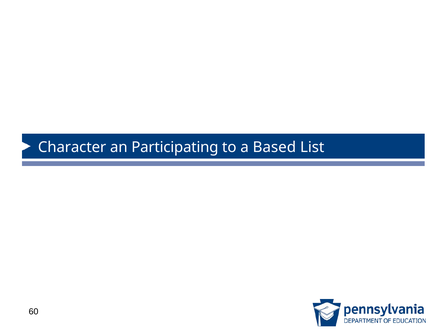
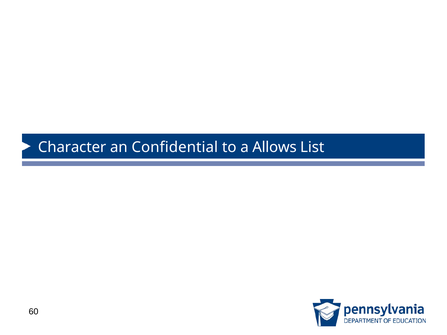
Participating: Participating -> Confidential
Based: Based -> Allows
